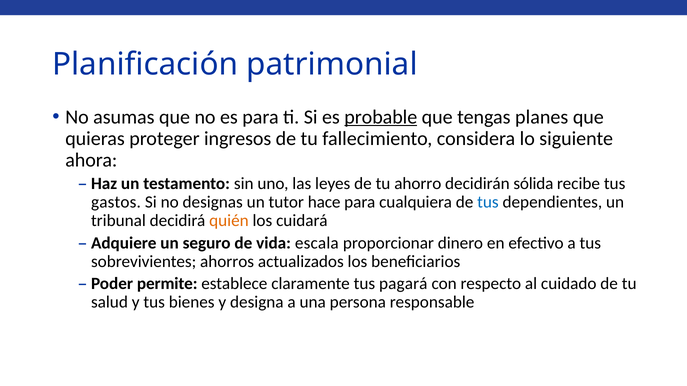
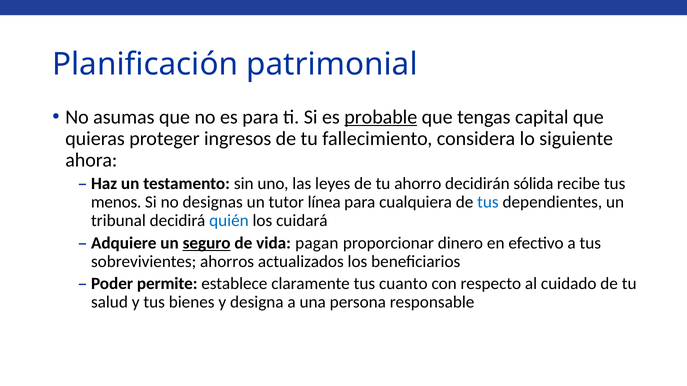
planes: planes -> capital
gastos: gastos -> menos
hace: hace -> línea
quién colour: orange -> blue
seguro underline: none -> present
escala: escala -> pagan
pagará: pagará -> cuanto
